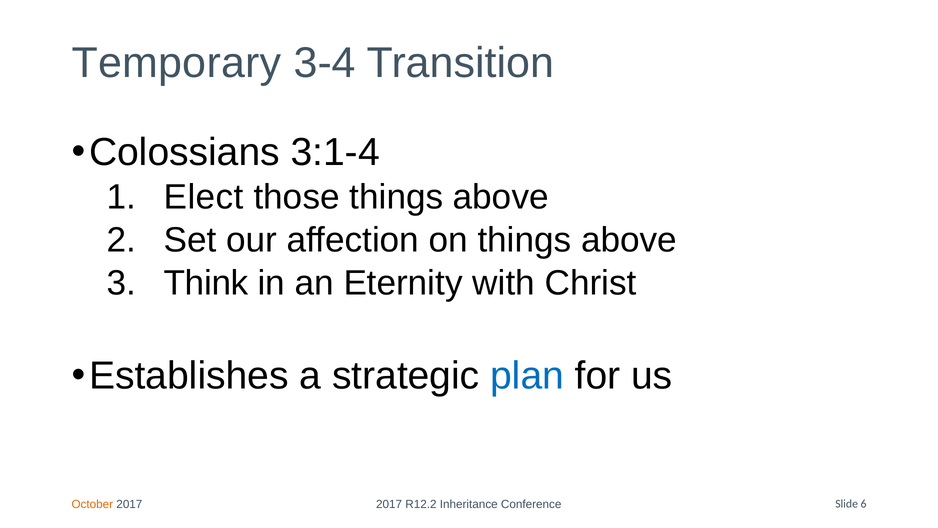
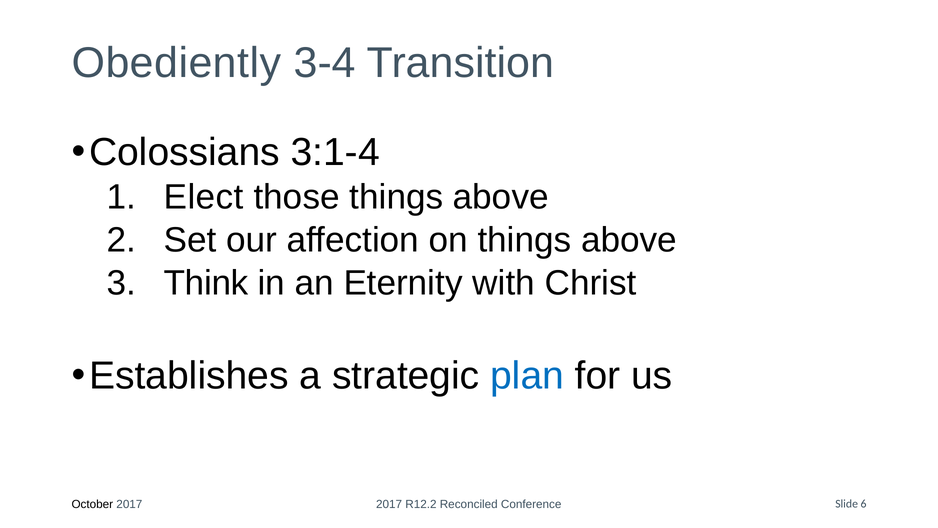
Temporary: Temporary -> Obediently
October colour: orange -> black
Inheritance: Inheritance -> Reconciled
